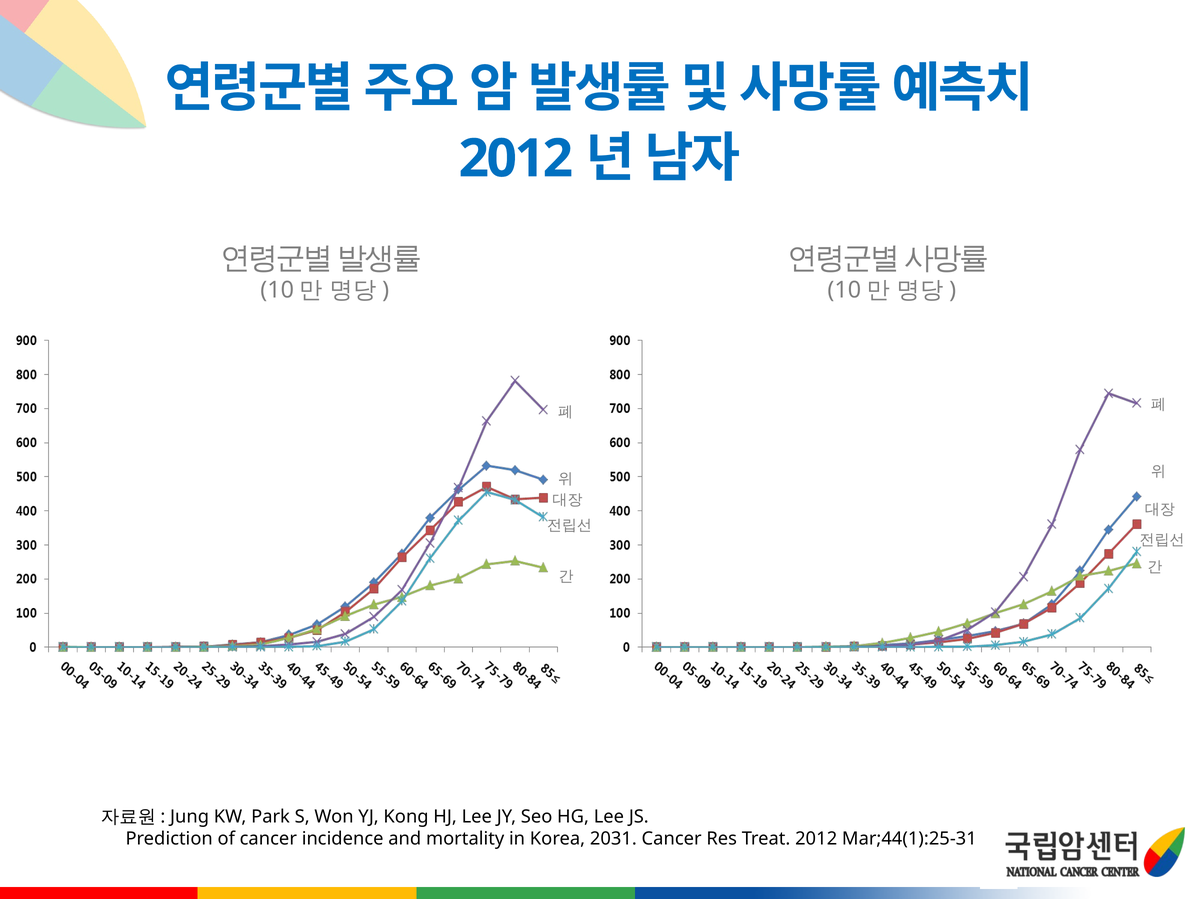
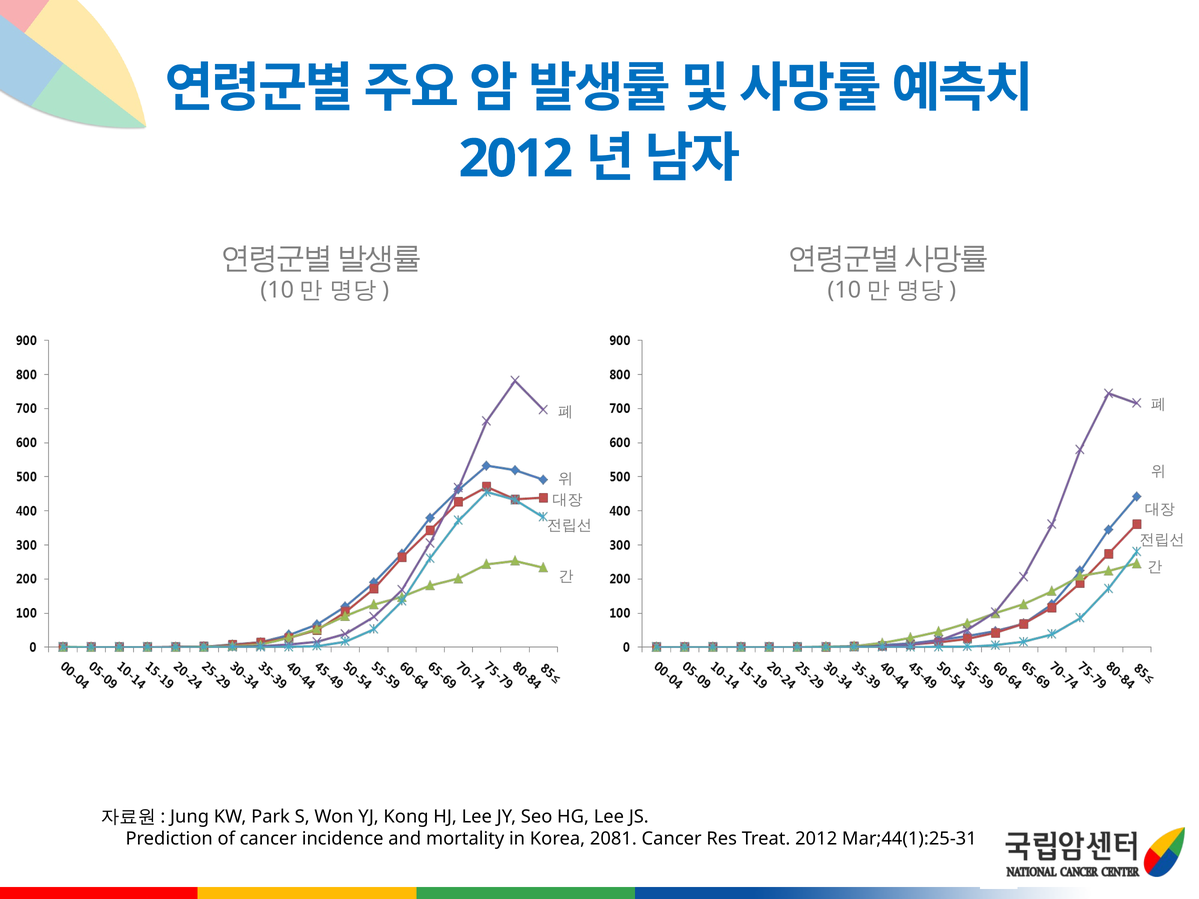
2031: 2031 -> 2081
